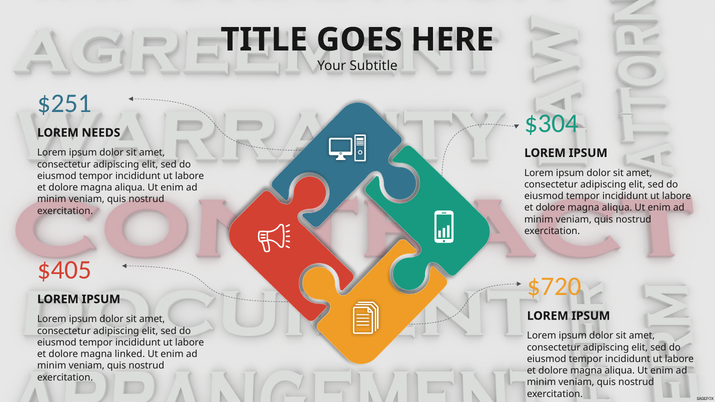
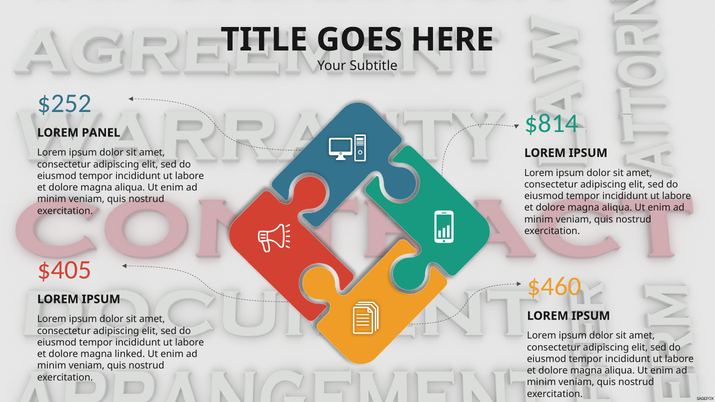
$251: $251 -> $252
$304: $304 -> $814
NEEDS: NEEDS -> PANEL
$720: $720 -> $460
